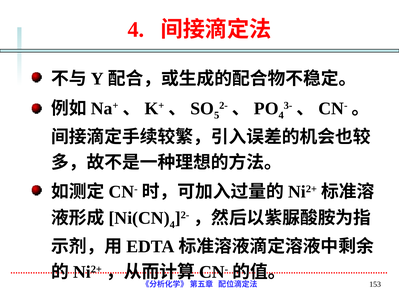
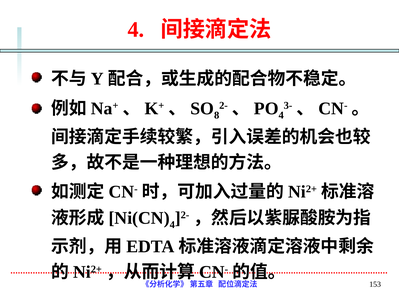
5: 5 -> 8
